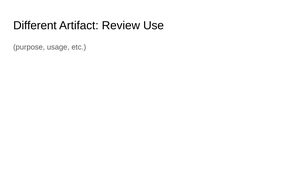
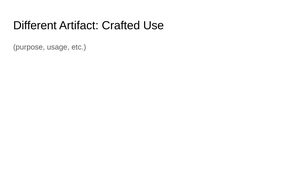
Review: Review -> Crafted
